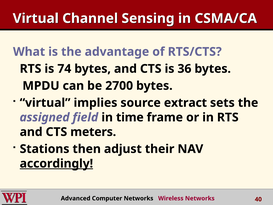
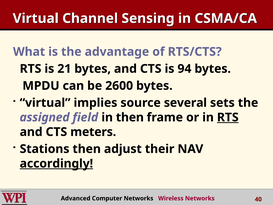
74: 74 -> 21
36: 36 -> 94
2700: 2700 -> 2600
extract: extract -> several
in time: time -> then
RTS at (228, 117) underline: none -> present
